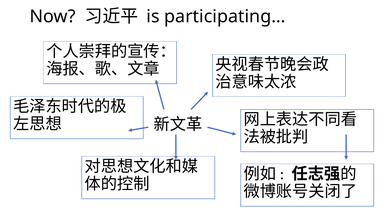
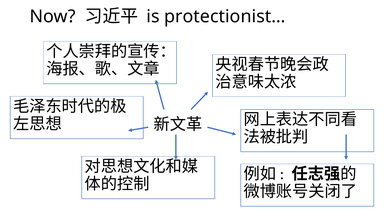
participating…: participating… -> protectionist…
